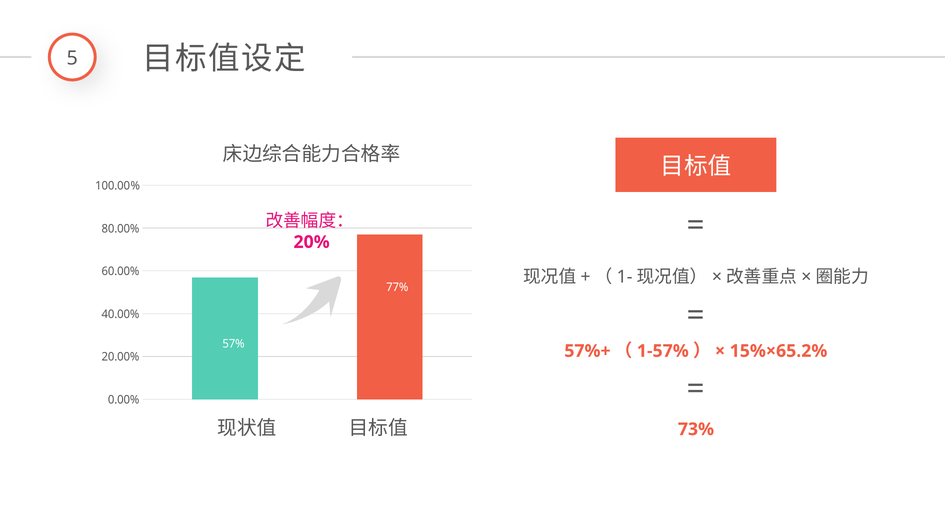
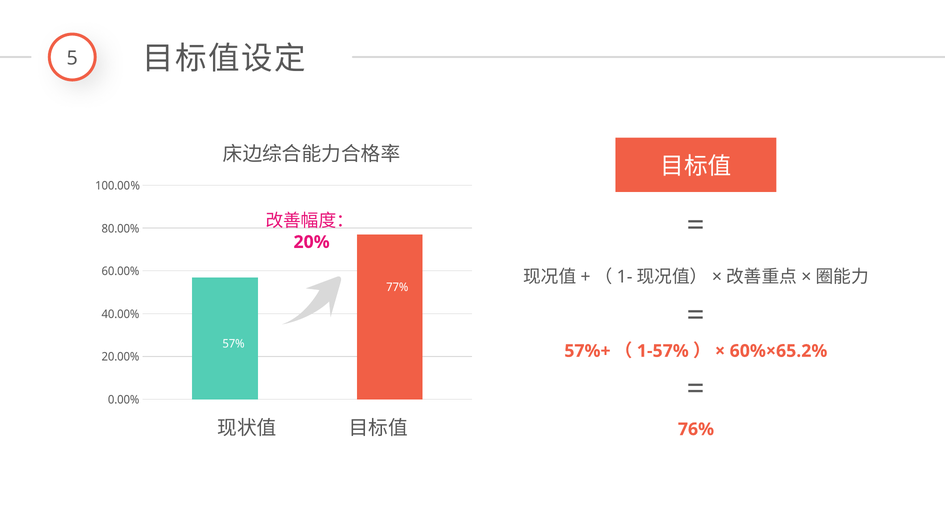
15%×65.2%: 15%×65.2% -> 60%×65.2%
73%: 73% -> 76%
